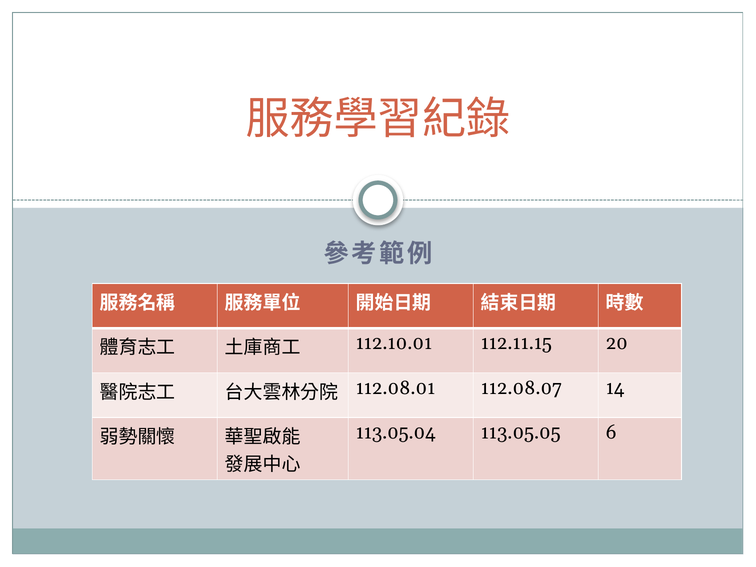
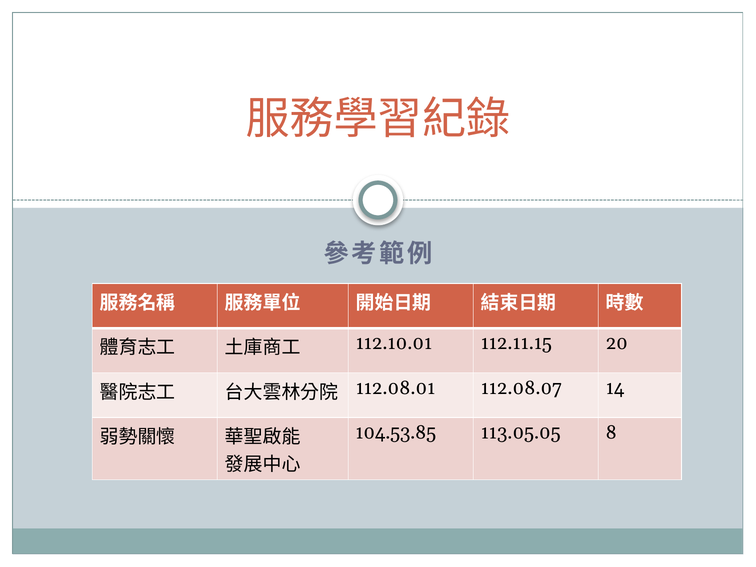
113.05.04: 113.05.04 -> 104.53.85
6: 6 -> 8
